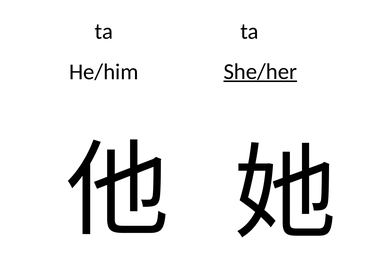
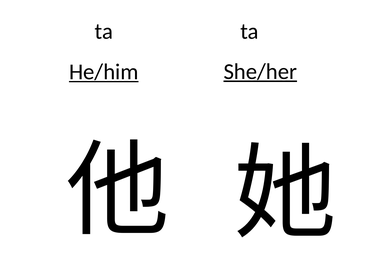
He/him underline: none -> present
